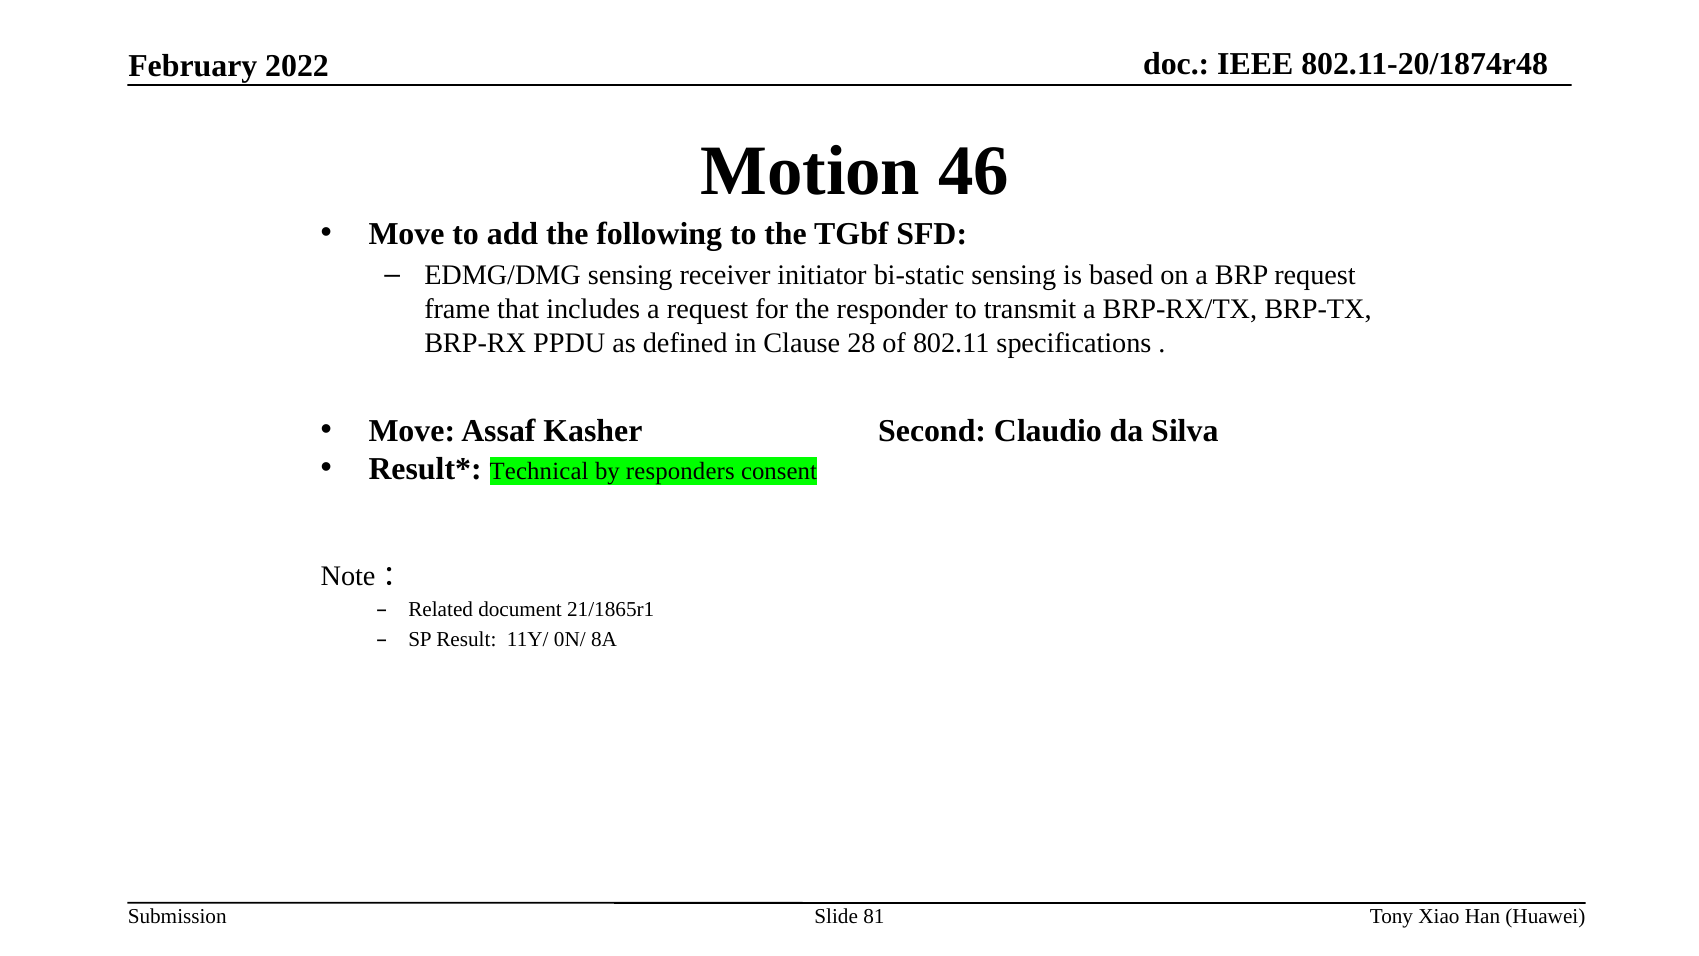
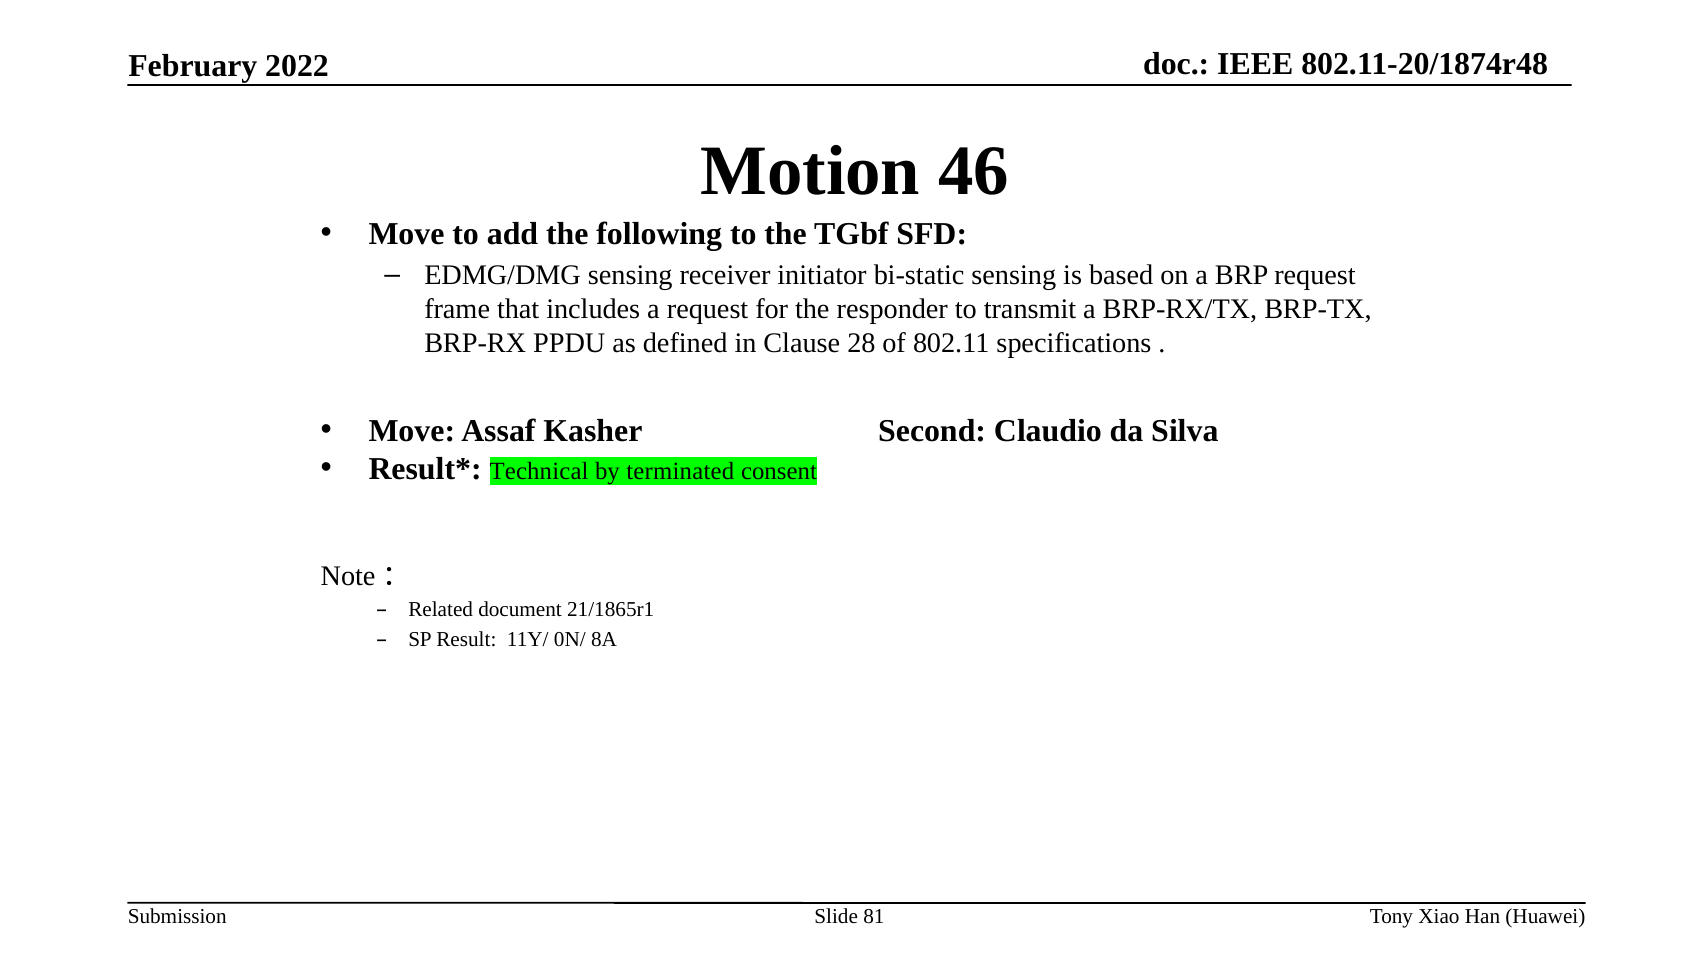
responders: responders -> terminated
